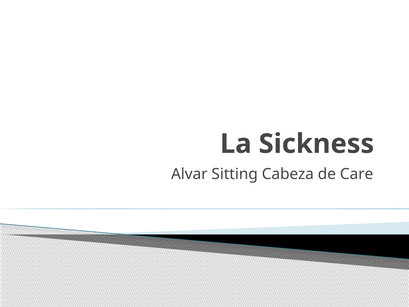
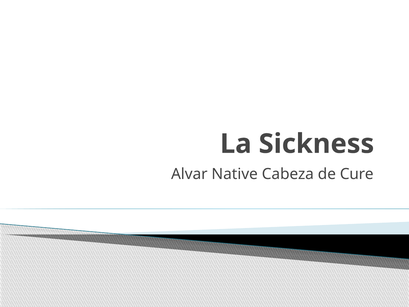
Sitting: Sitting -> Native
Care: Care -> Cure
